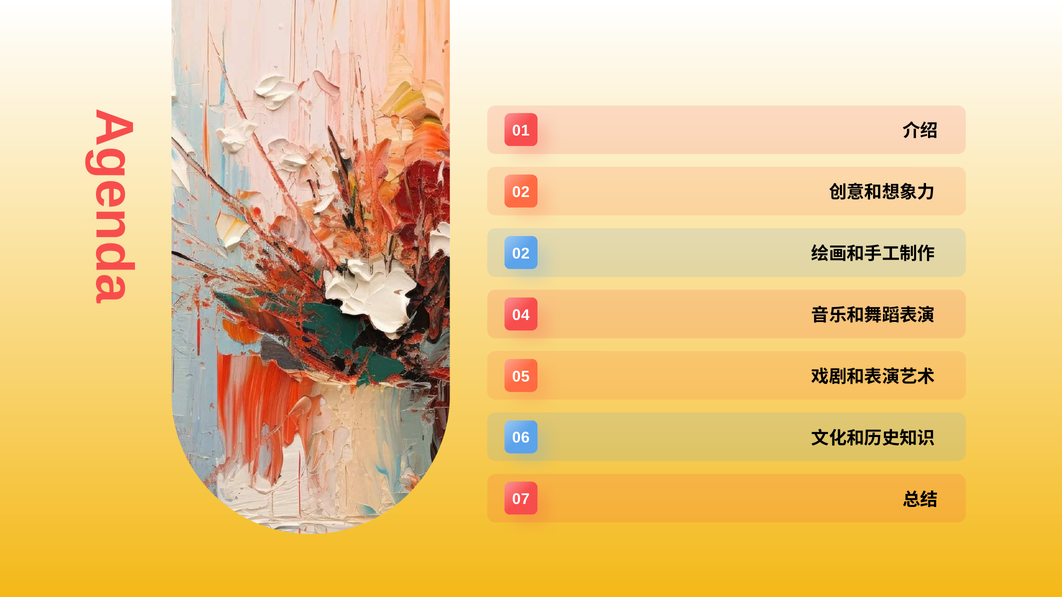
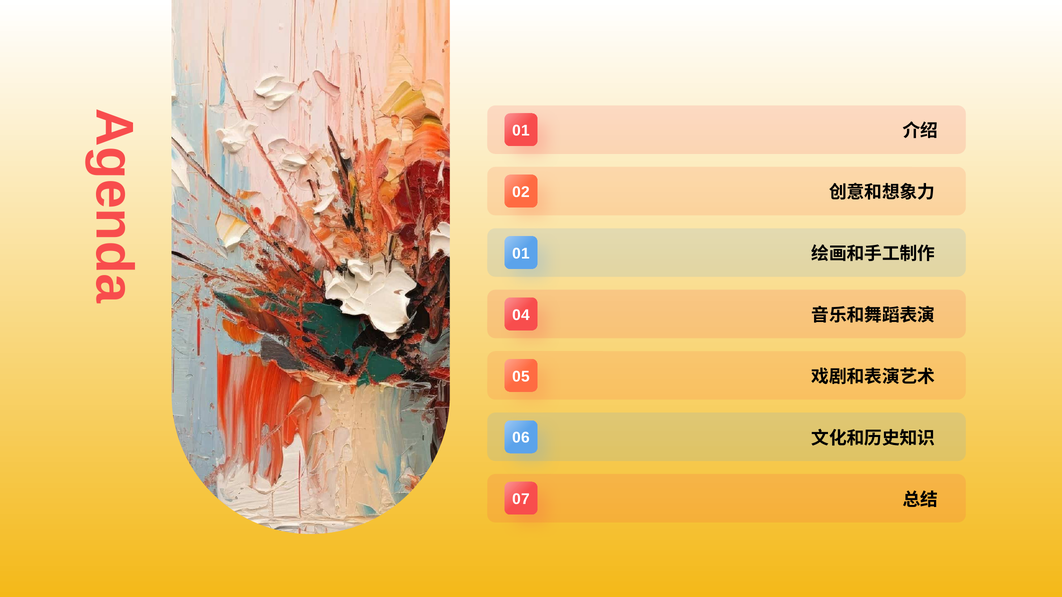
2 at (525, 254): 2 -> 1
